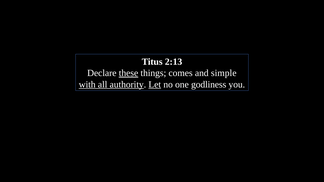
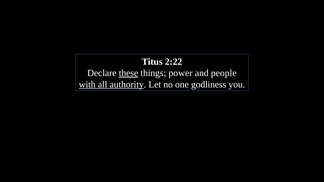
2:13: 2:13 -> 2:22
comes: comes -> power
simple: simple -> people
Let underline: present -> none
